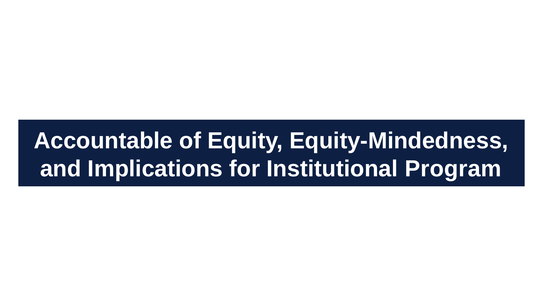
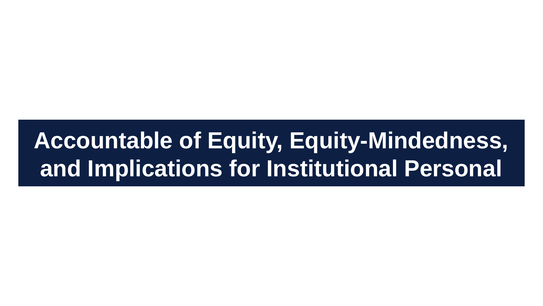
Program: Program -> Personal
